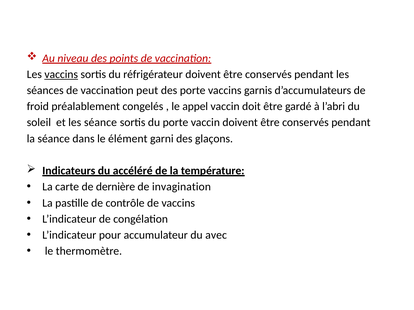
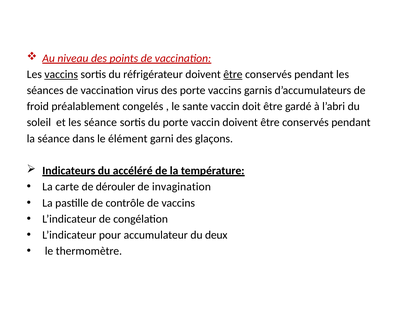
être at (233, 74) underline: none -> present
peut: peut -> virus
appel: appel -> sante
dernière: dernière -> dérouler
avec: avec -> deux
